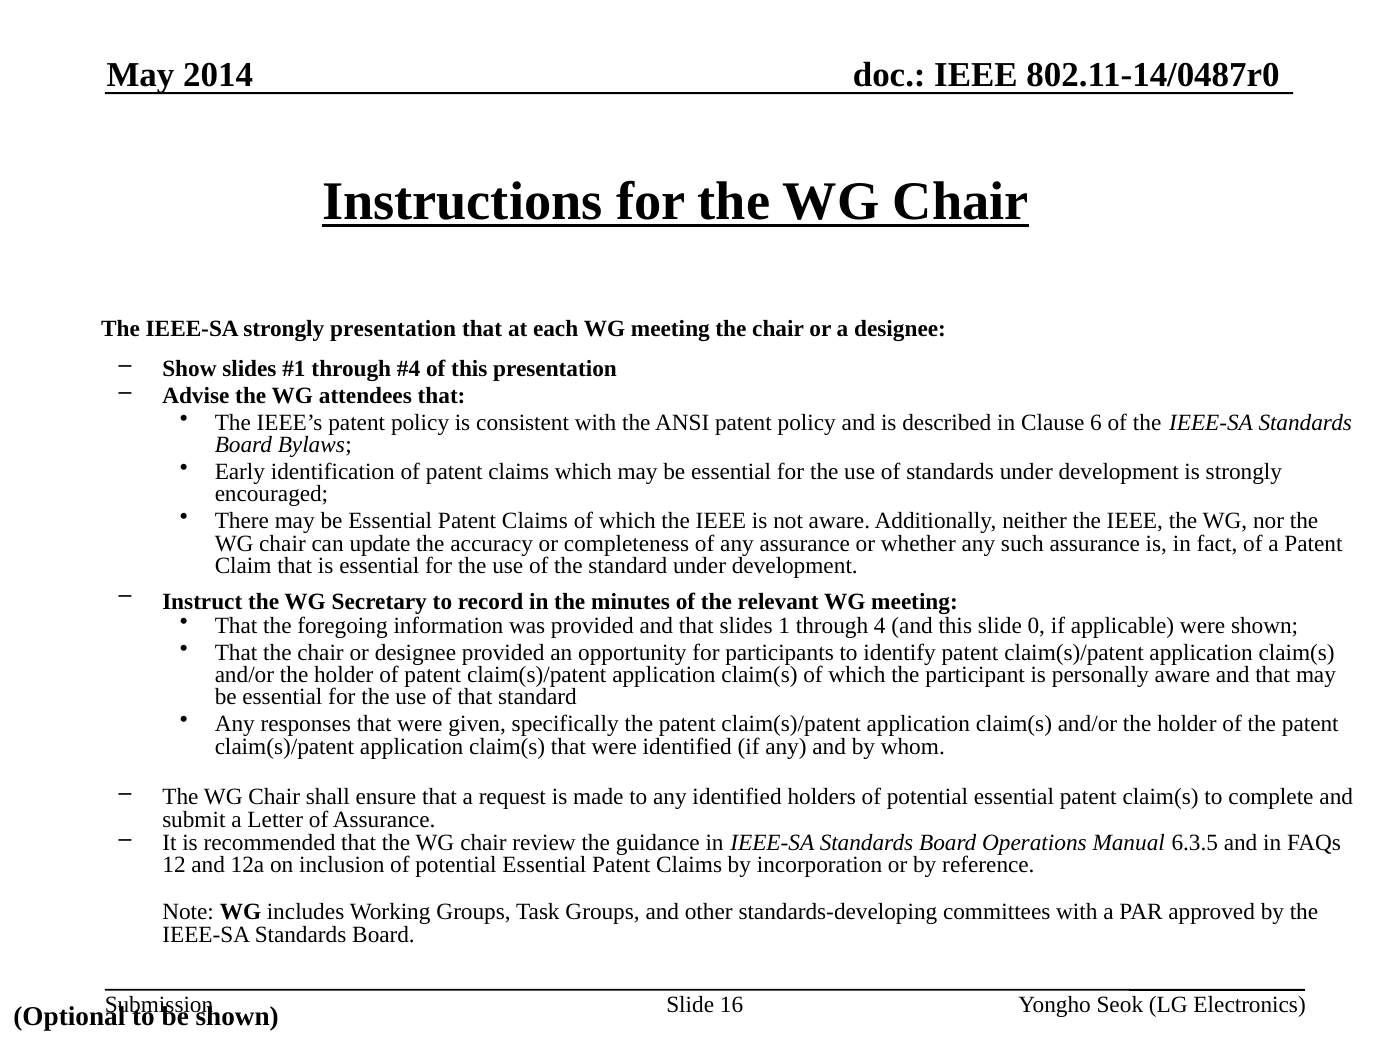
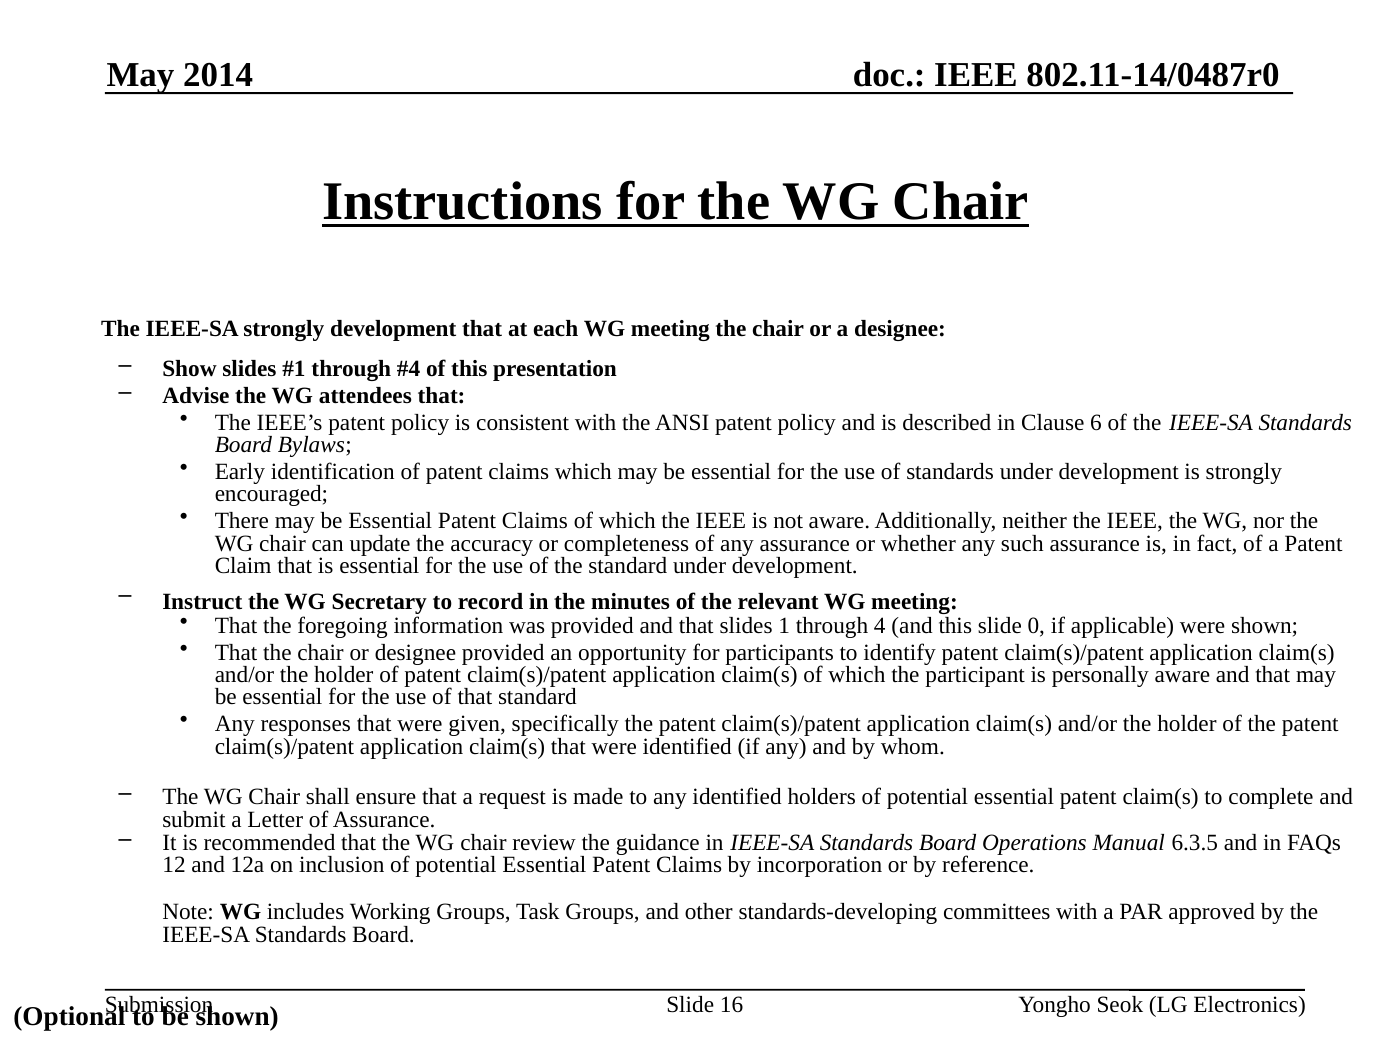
strongly presentation: presentation -> development
